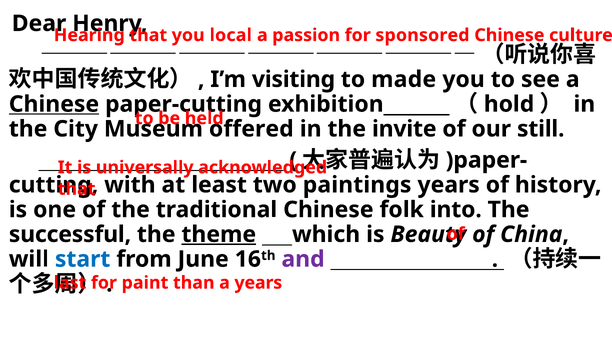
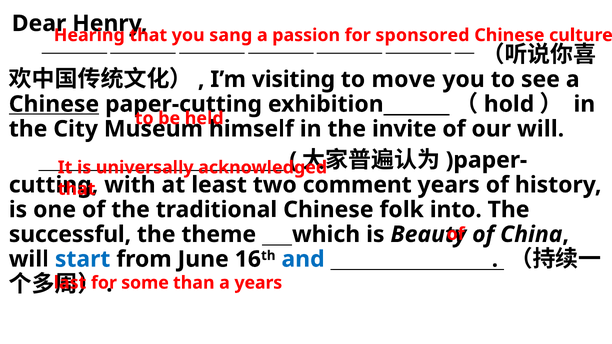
local: local -> sang
made: made -> move
offered: offered -> himself
our still: still -> will
paintings: paintings -> comment
theme underline: present -> none
and colour: purple -> blue
paint: paint -> some
